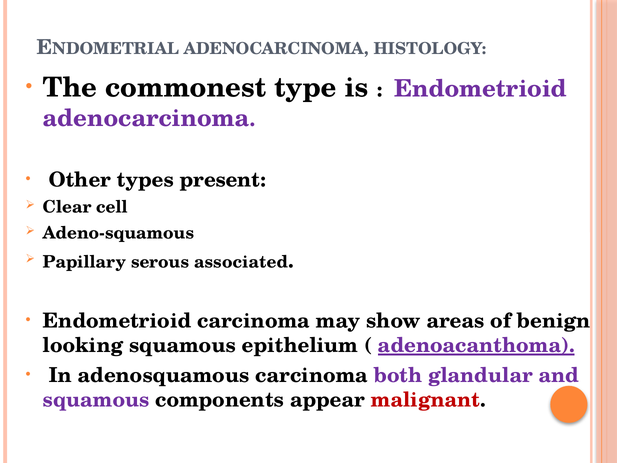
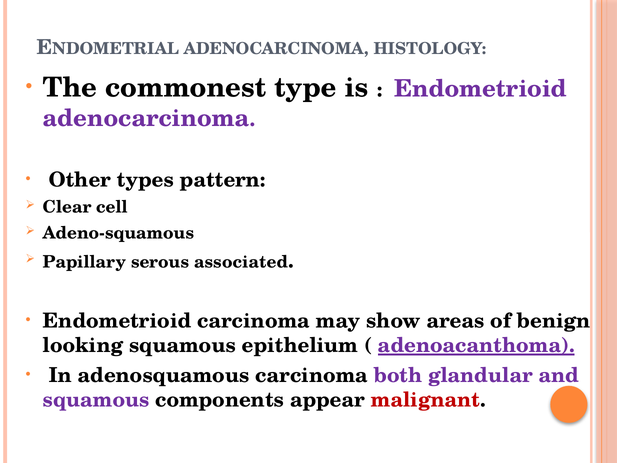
present: present -> pattern
